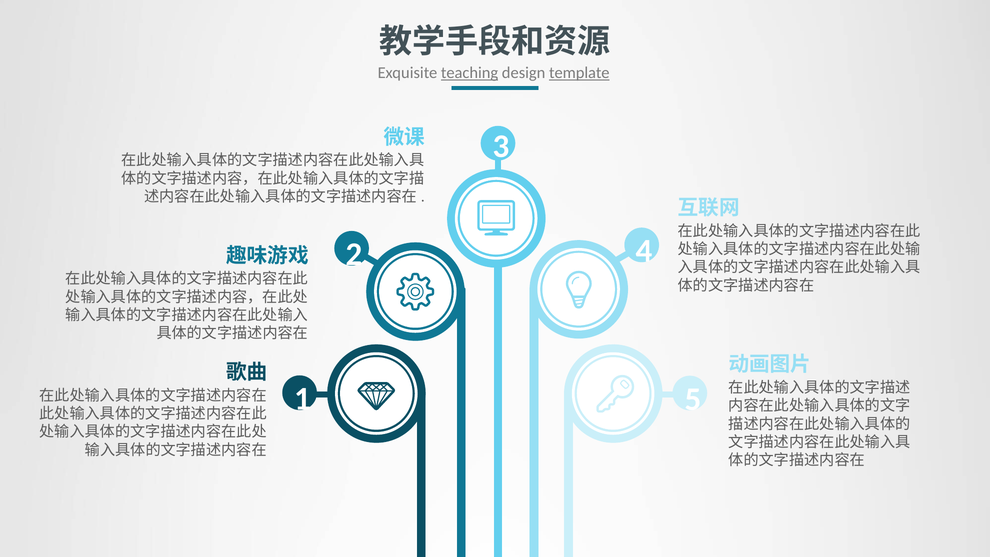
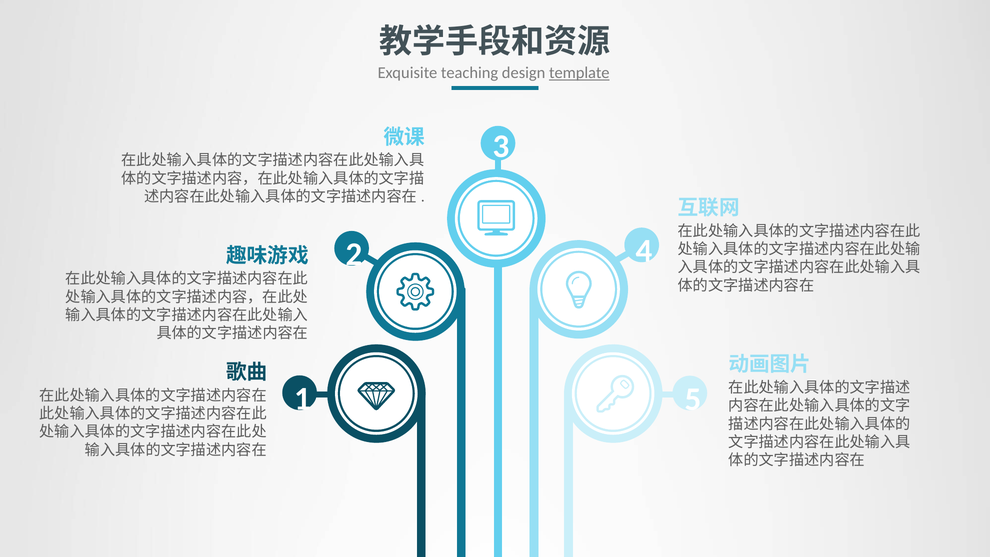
teaching underline: present -> none
